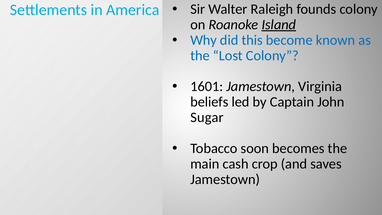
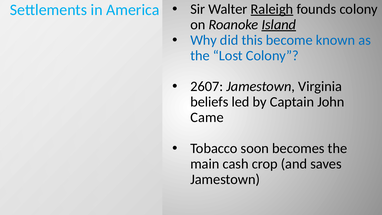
Raleigh underline: none -> present
1601: 1601 -> 2607
Sugar: Sugar -> Came
